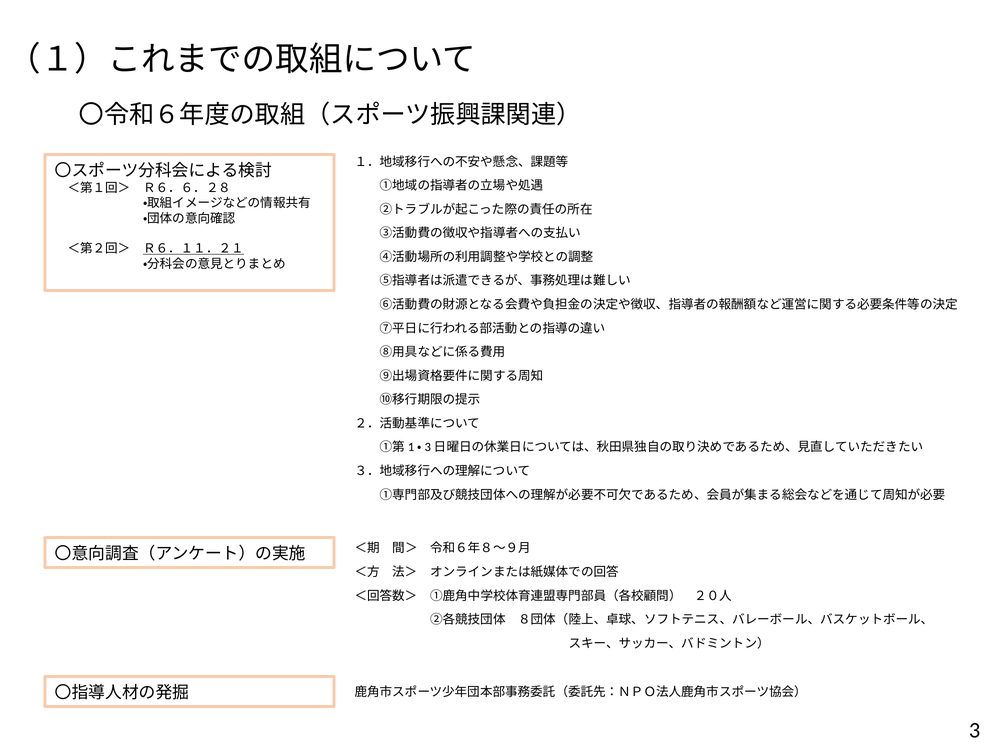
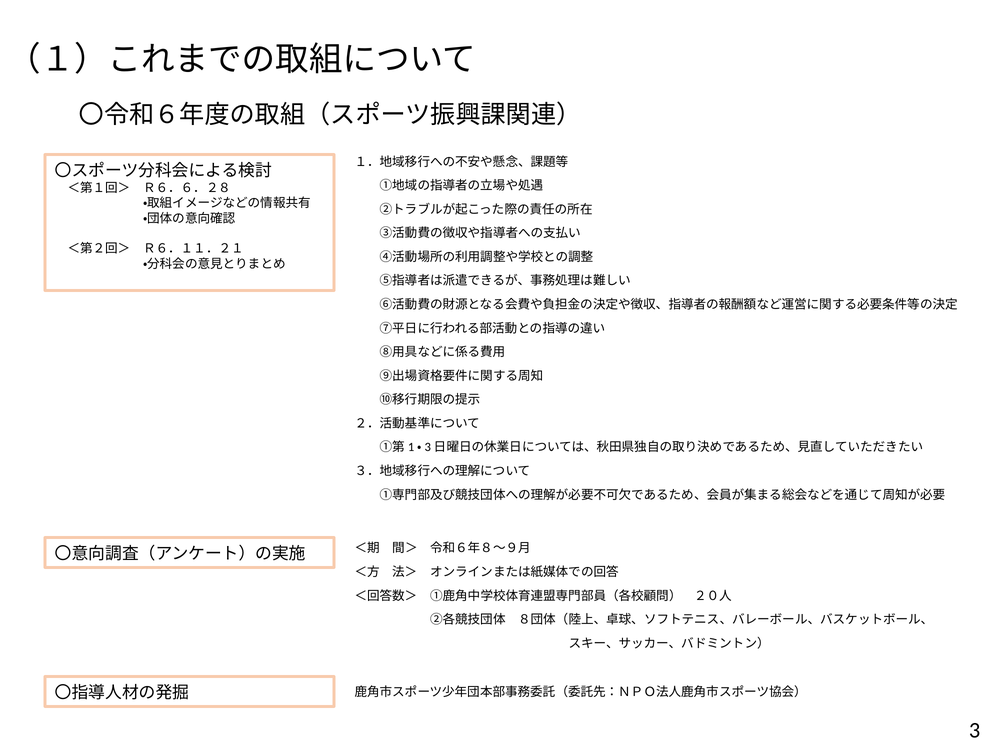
Ｒ６．１１．２１ underline: present -> none
